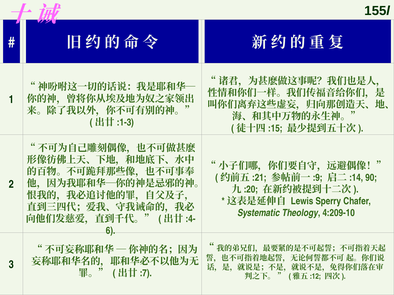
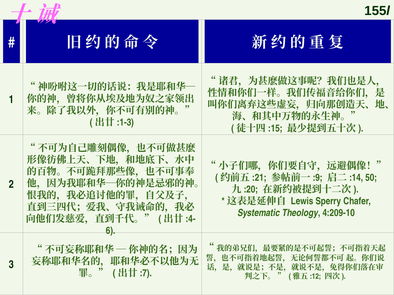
90: 90 -> 50
